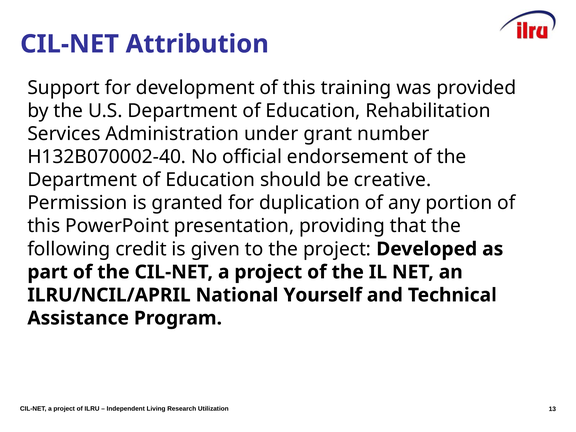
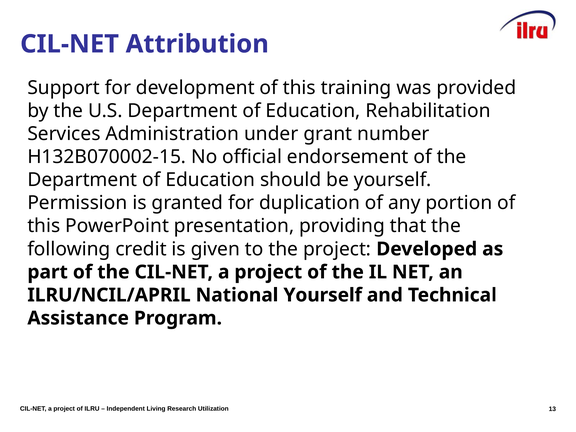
H132B070002-40: H132B070002-40 -> H132B070002-15
be creative: creative -> yourself
